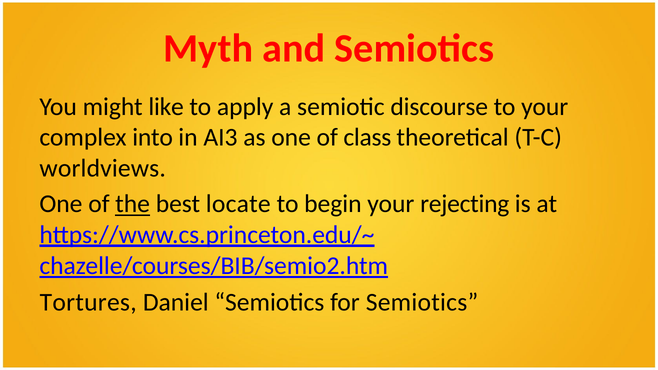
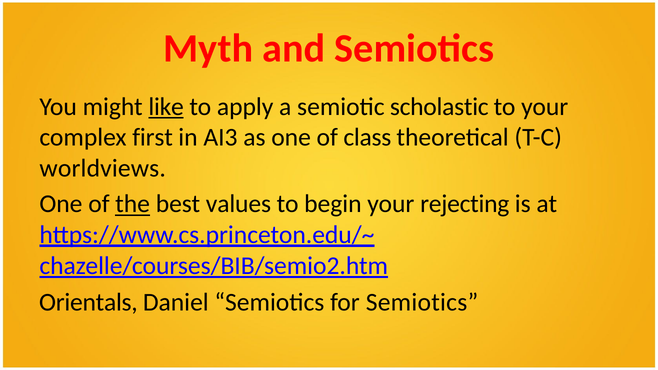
like underline: none -> present
discourse: discourse -> scholastic
into: into -> first
locate: locate -> values
Tortures: Tortures -> Orientals
